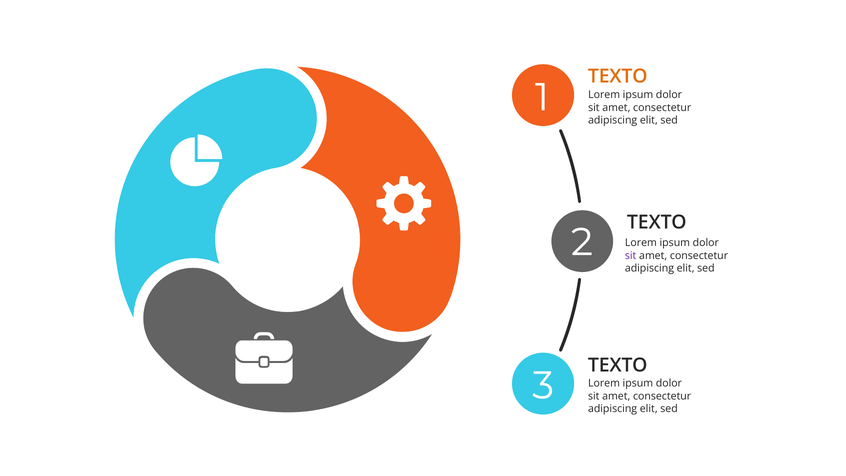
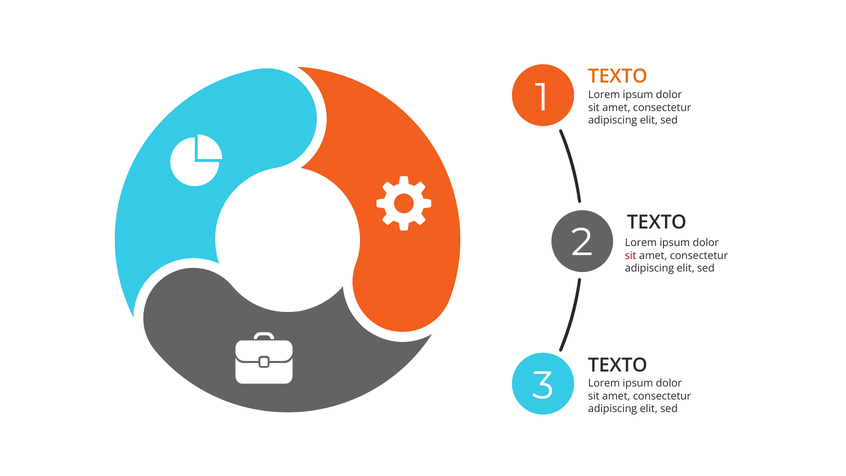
sit at (631, 255) colour: purple -> red
